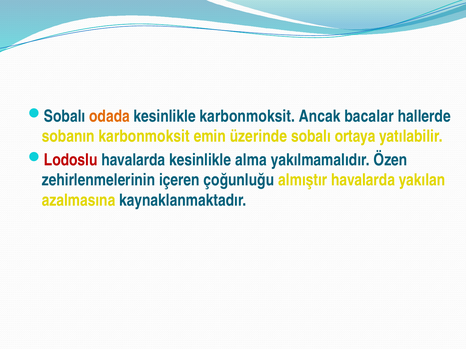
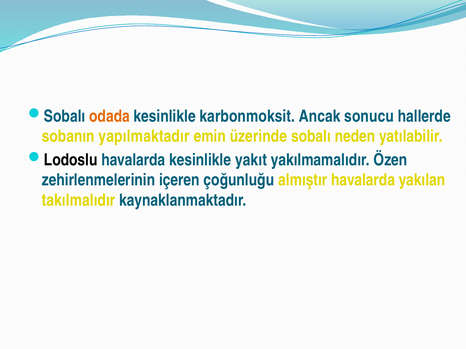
bacalar: bacalar -> sonucu
sobanın karbonmoksit: karbonmoksit -> yapılmaktadır
ortaya: ortaya -> neden
Lodoslu colour: red -> black
alma: alma -> yakıt
azalmasına: azalmasına -> takılmalıdır
